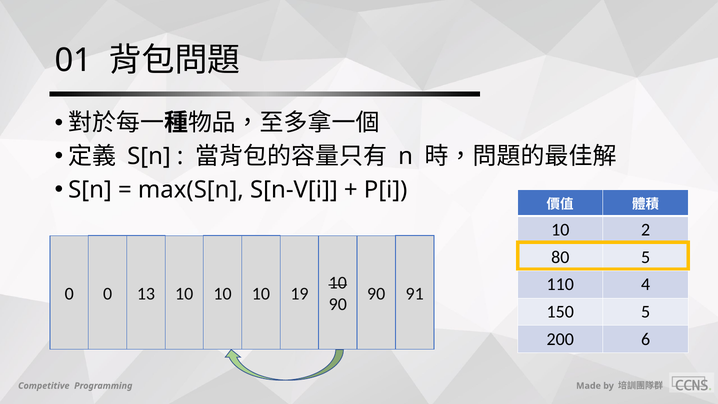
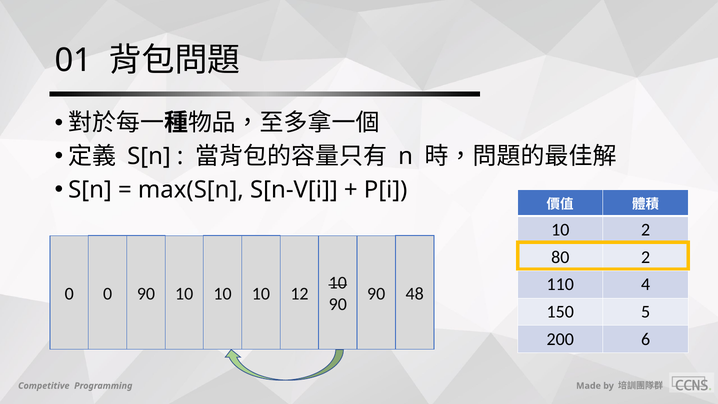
80 5: 5 -> 2
0 13: 13 -> 90
19: 19 -> 12
91: 91 -> 48
